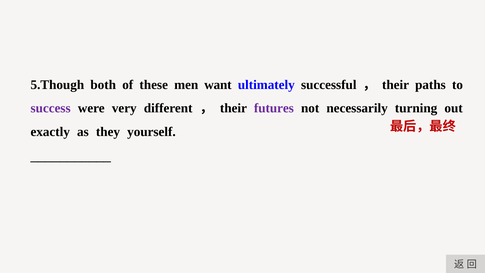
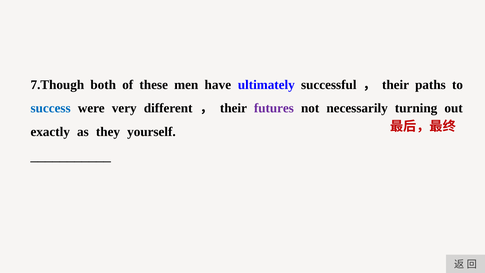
5.Though: 5.Though -> 7.Though
want: want -> have
success colour: purple -> blue
